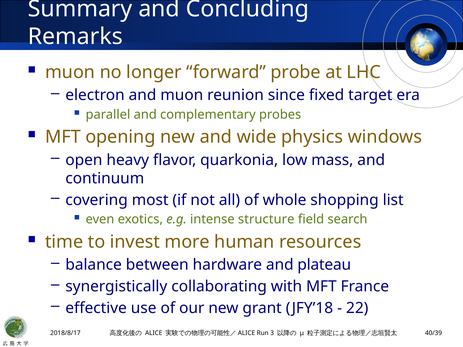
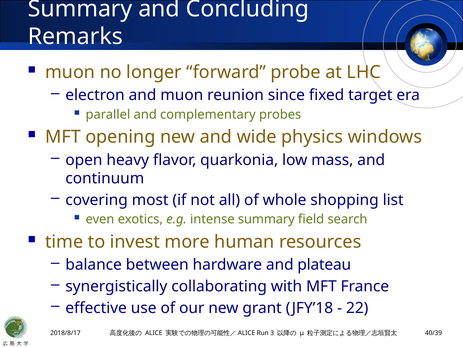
intense structure: structure -> summary
